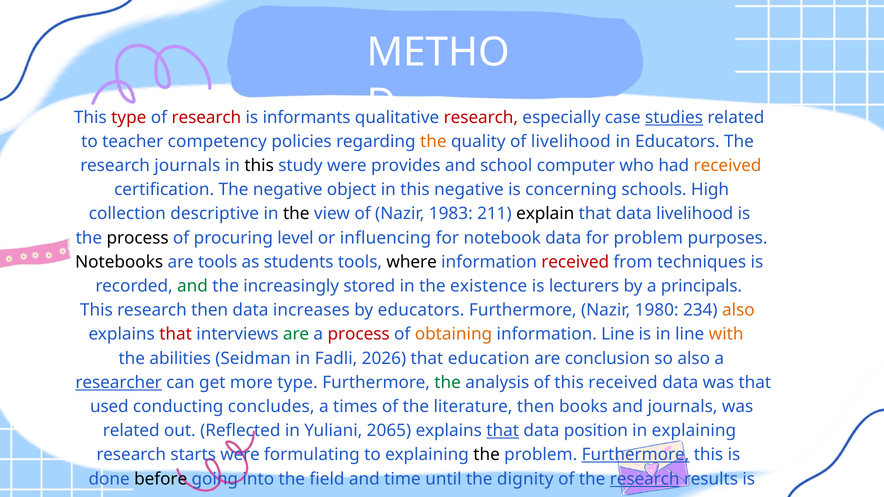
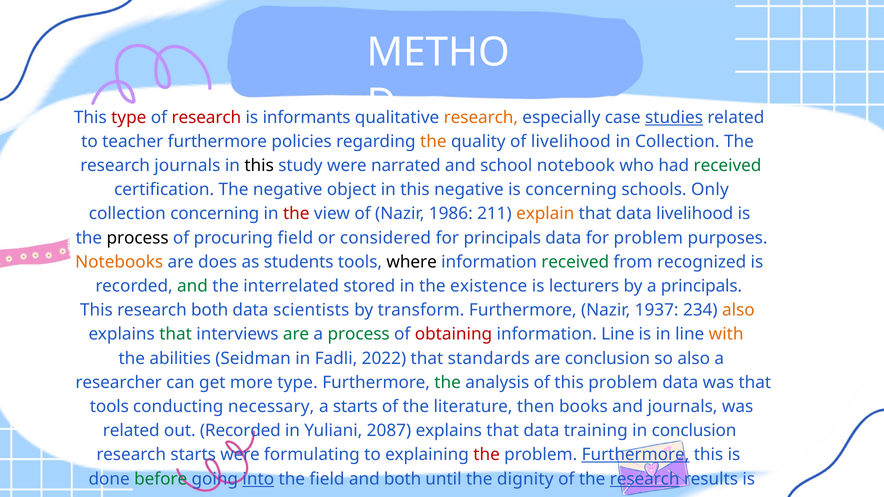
research at (481, 118) colour: red -> orange
teacher competency: competency -> furthermore
in Educators: Educators -> Collection
provides: provides -> narrated
computer: computer -> notebook
received at (727, 166) colour: orange -> green
High: High -> Only
collection descriptive: descriptive -> concerning
the at (296, 214) colour: black -> red
1983: 1983 -> 1986
explain colour: black -> orange
procuring level: level -> field
influencing: influencing -> considered
for notebook: notebook -> principals
Notebooks colour: black -> orange
are tools: tools -> does
received at (575, 262) colour: red -> green
techniques: techniques -> recognized
increasingly: increasingly -> interrelated
research then: then -> both
increases: increases -> scientists
by educators: educators -> transform
1980: 1980 -> 1937
that at (176, 334) colour: red -> green
process at (359, 334) colour: red -> green
obtaining colour: orange -> red
2026: 2026 -> 2022
education: education -> standards
researcher underline: present -> none
this received: received -> problem
used at (109, 407): used -> tools
concludes: concludes -> necessary
a times: times -> starts
out Reflected: Reflected -> Recorded
2065: 2065 -> 2087
that at (503, 431) underline: present -> none
position: position -> training
in explaining: explaining -> conclusion
the at (487, 455) colour: black -> red
before colour: black -> green
into underline: none -> present
and time: time -> both
